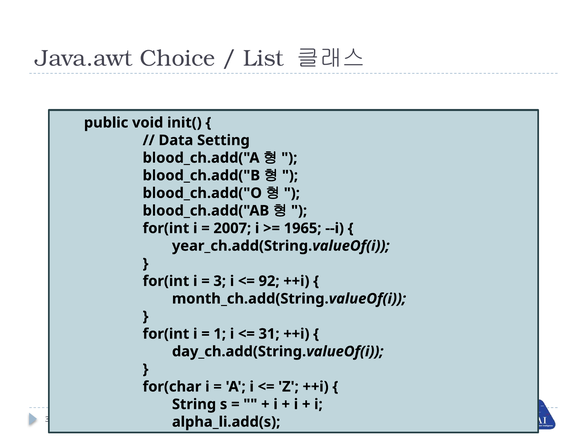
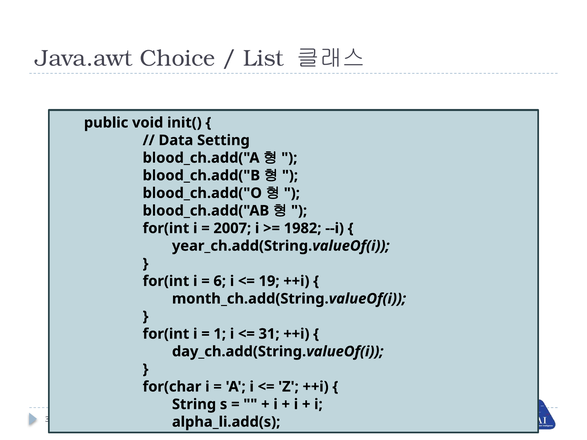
1965: 1965 -> 1982
3: 3 -> 6
92: 92 -> 19
